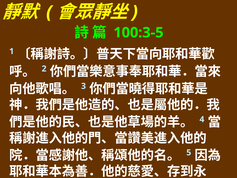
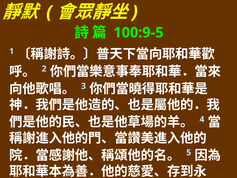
100:3-5: 100:3-5 -> 100:9-5
